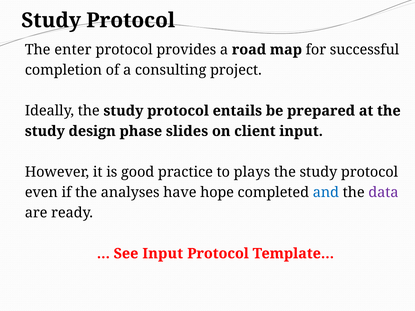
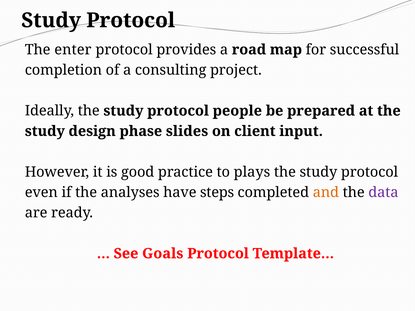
entails: entails -> people
hope: hope -> steps
and colour: blue -> orange
See Input: Input -> Goals
